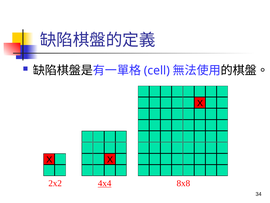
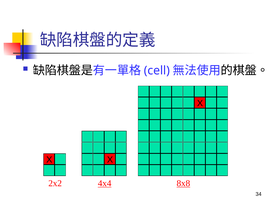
8x8 underline: none -> present
